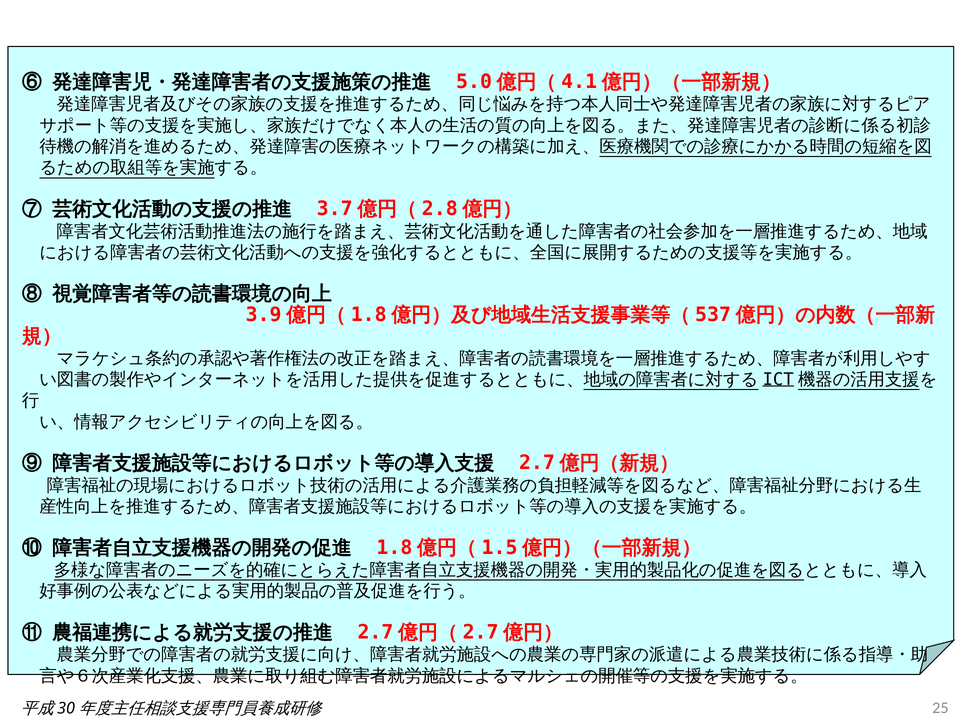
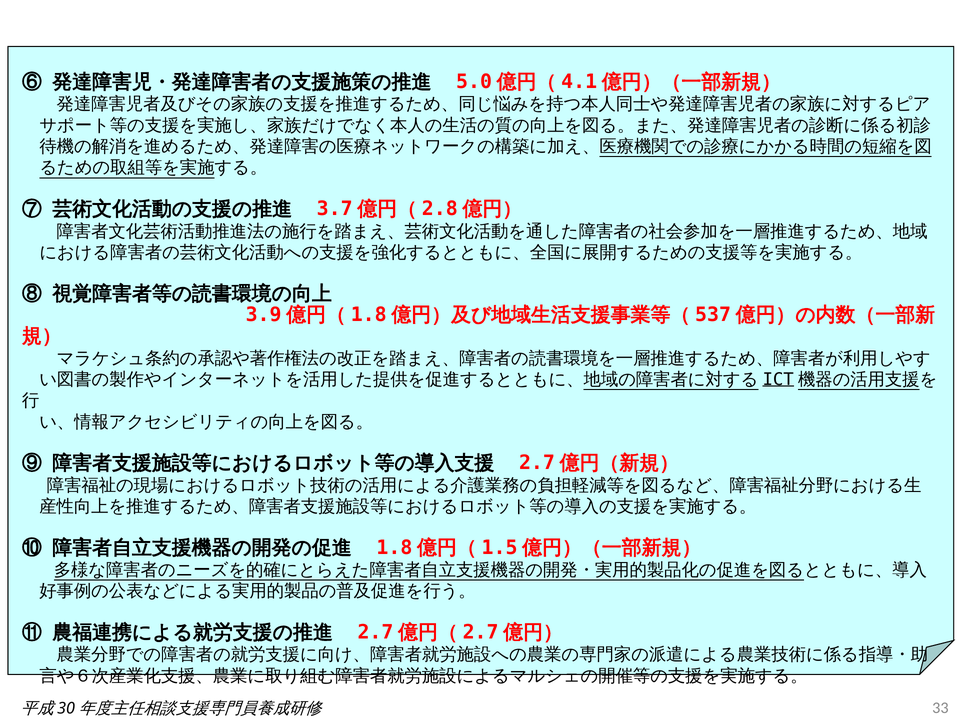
25: 25 -> 33
